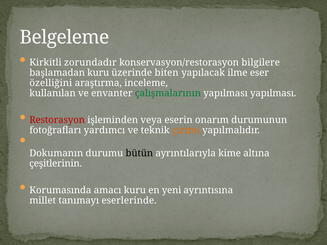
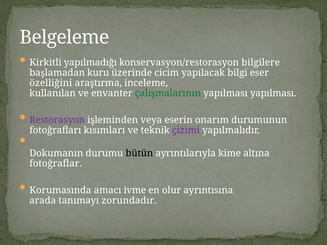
zorundadır: zorundadır -> yapılmadığı
biten: biten -> cicim
ilme: ilme -> bilgi
Restorasyon colour: red -> purple
yardımcı: yardımcı -> kısımları
çizimi colour: orange -> purple
çeşitlerinin: çeşitlerinin -> fotoğraflar
amacı kuru: kuru -> ivme
yeni: yeni -> olur
millet: millet -> arada
eserlerinde: eserlerinde -> zorundadır
